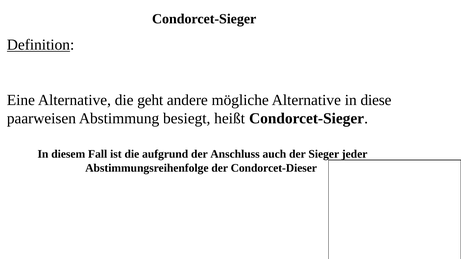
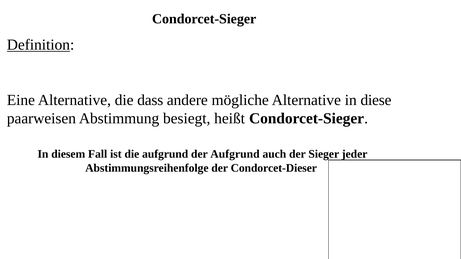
geht: geht -> dass
der Anschluss: Anschluss -> Aufgrund
